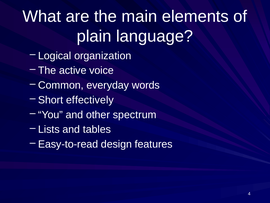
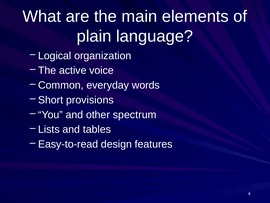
effectively: effectively -> provisions
